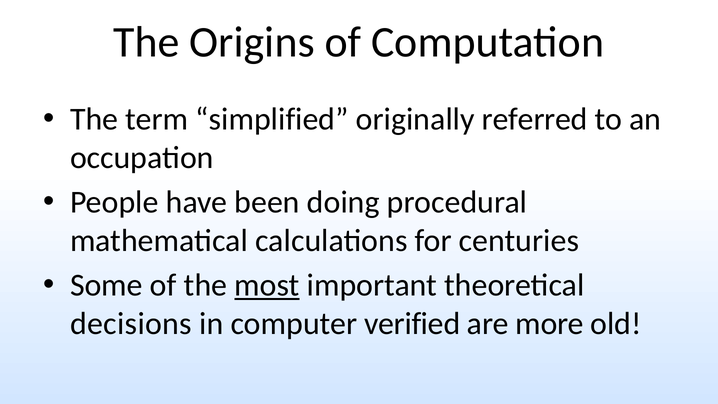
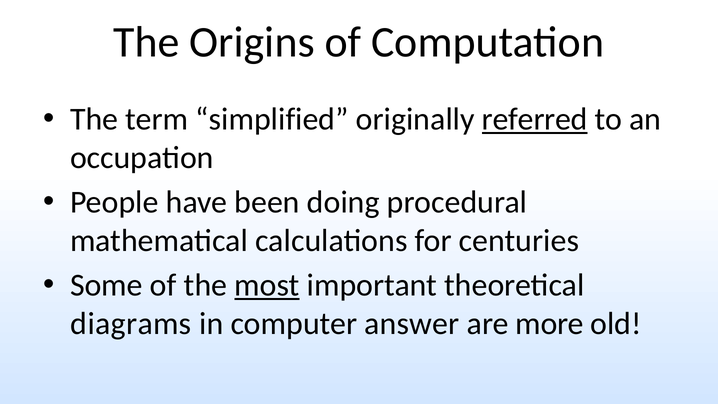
referred underline: none -> present
decisions: decisions -> diagrams
verified: verified -> answer
